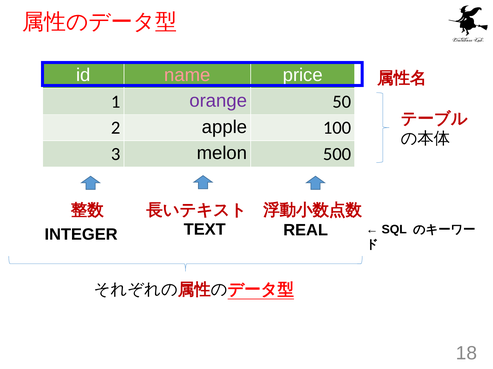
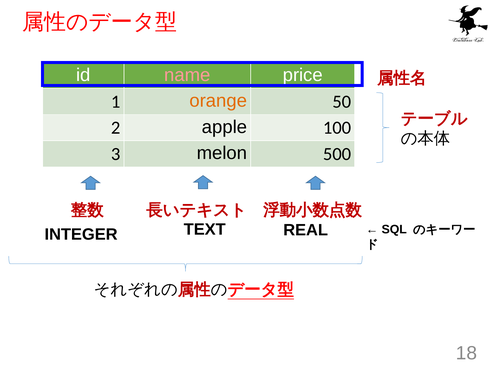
orange colour: purple -> orange
